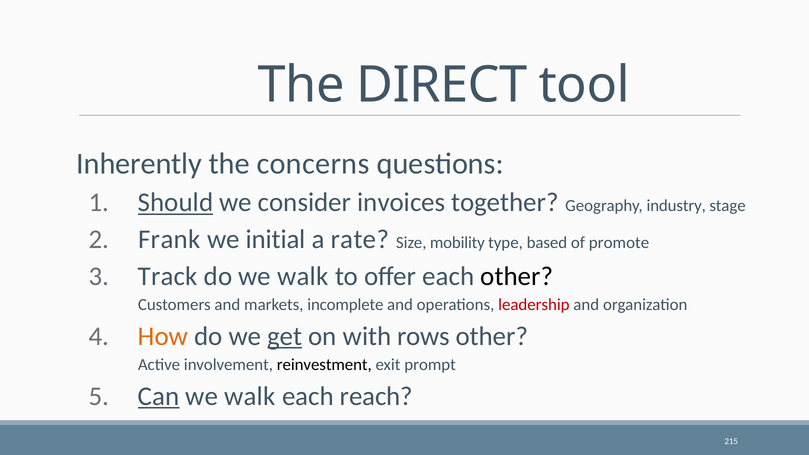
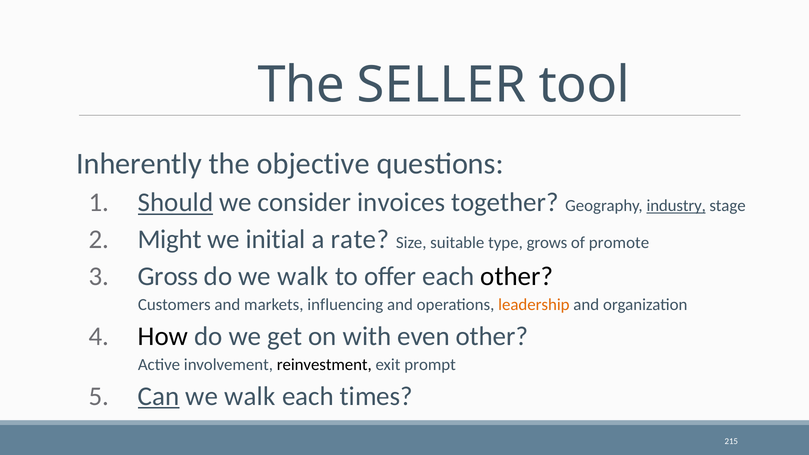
DIRECT: DIRECT -> SELLER
concerns: concerns -> objective
industry underline: none -> present
Frank: Frank -> Might
mobility: mobility -> suitable
based: based -> grows
Track: Track -> Gross
incomplete: incomplete -> influencing
leadership colour: red -> orange
How colour: orange -> black
get underline: present -> none
rows: rows -> even
reach: reach -> times
